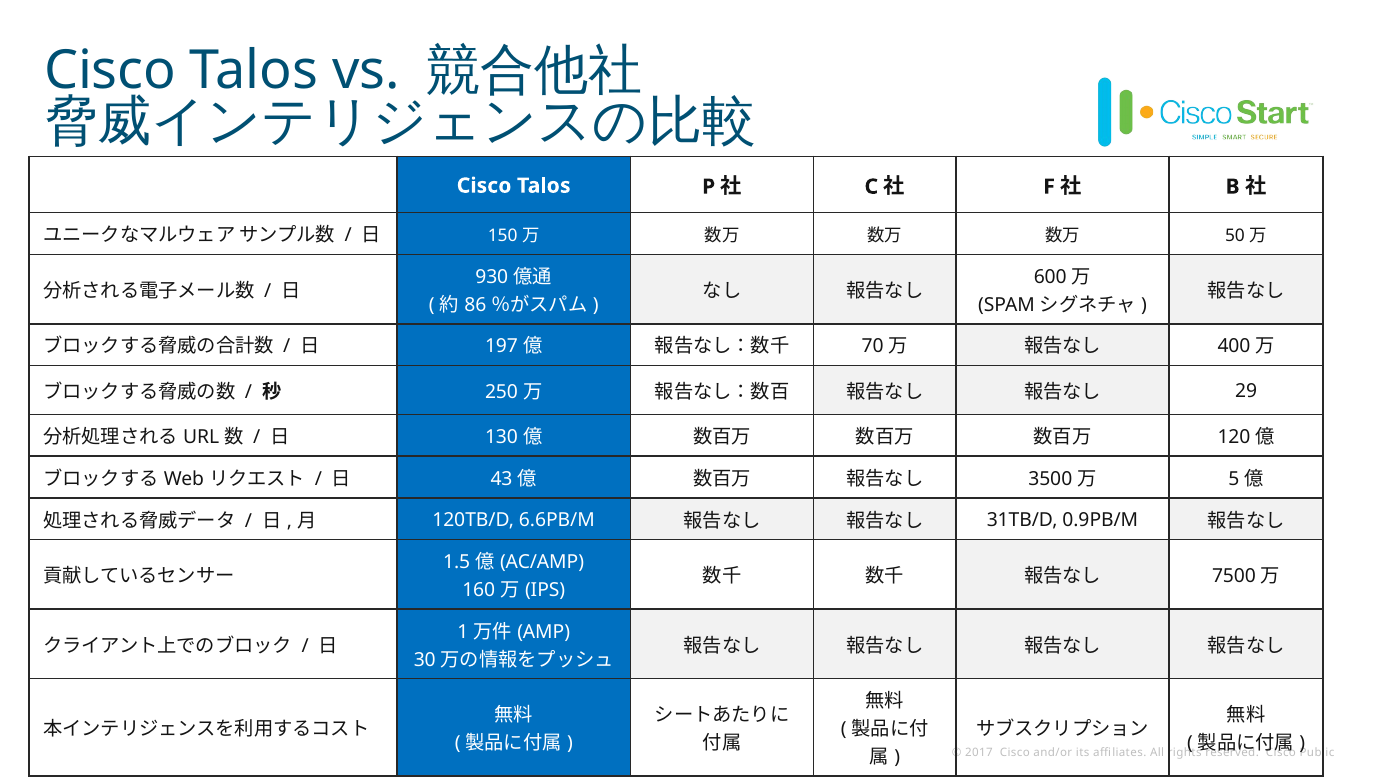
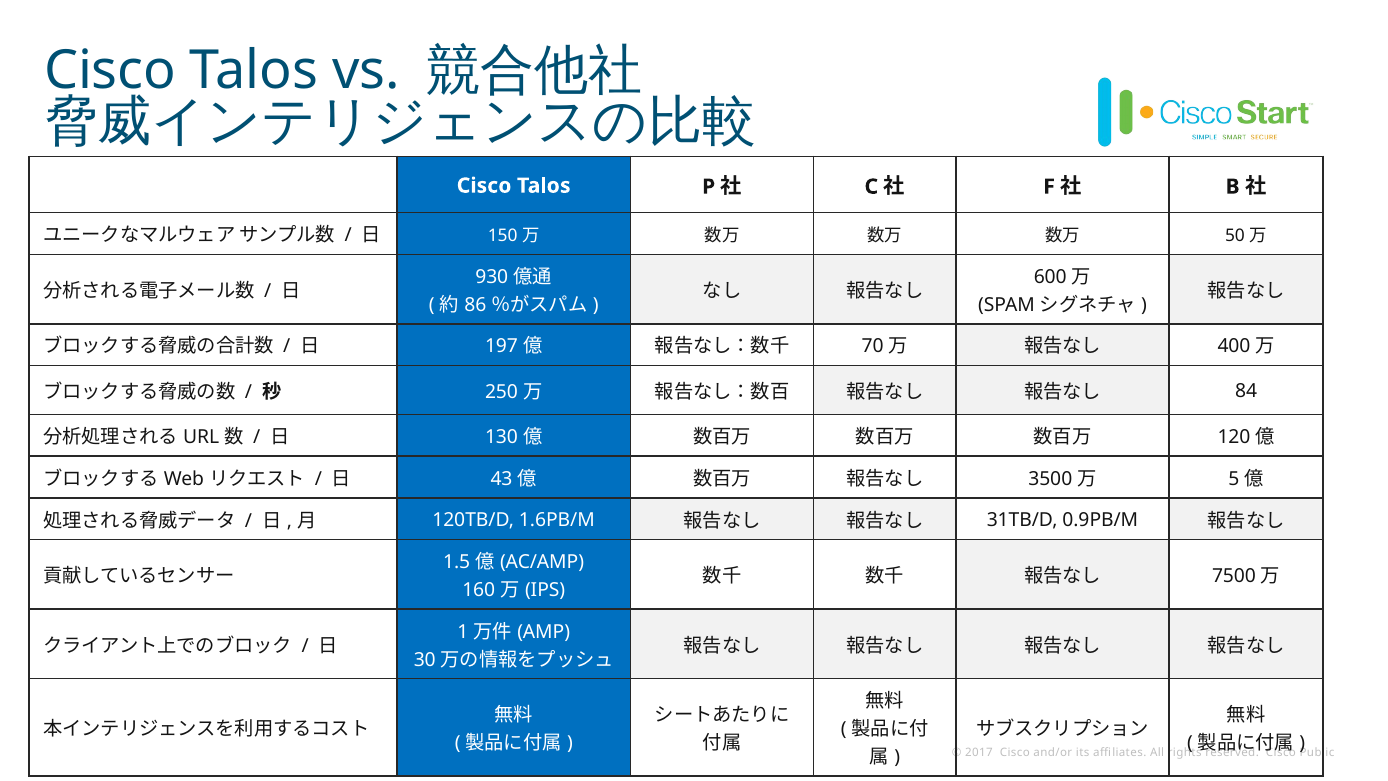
29: 29 -> 84
6.6PB/M: 6.6PB/M -> 1.6PB/M
